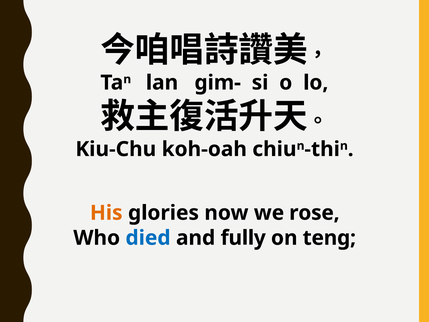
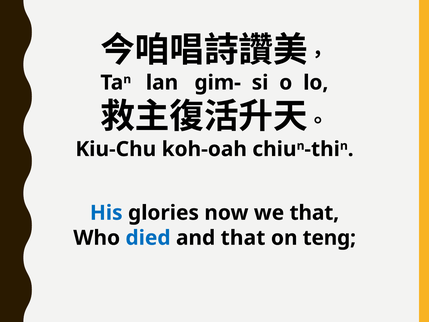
His colour: orange -> blue
we rose: rose -> that
and fully: fully -> that
